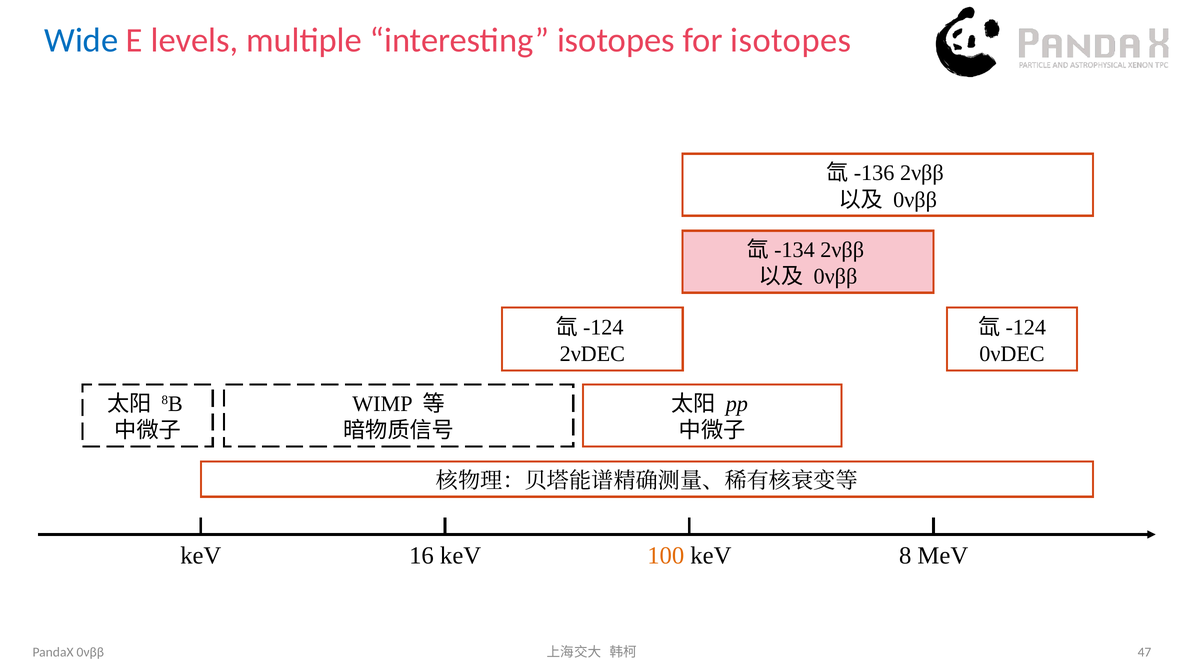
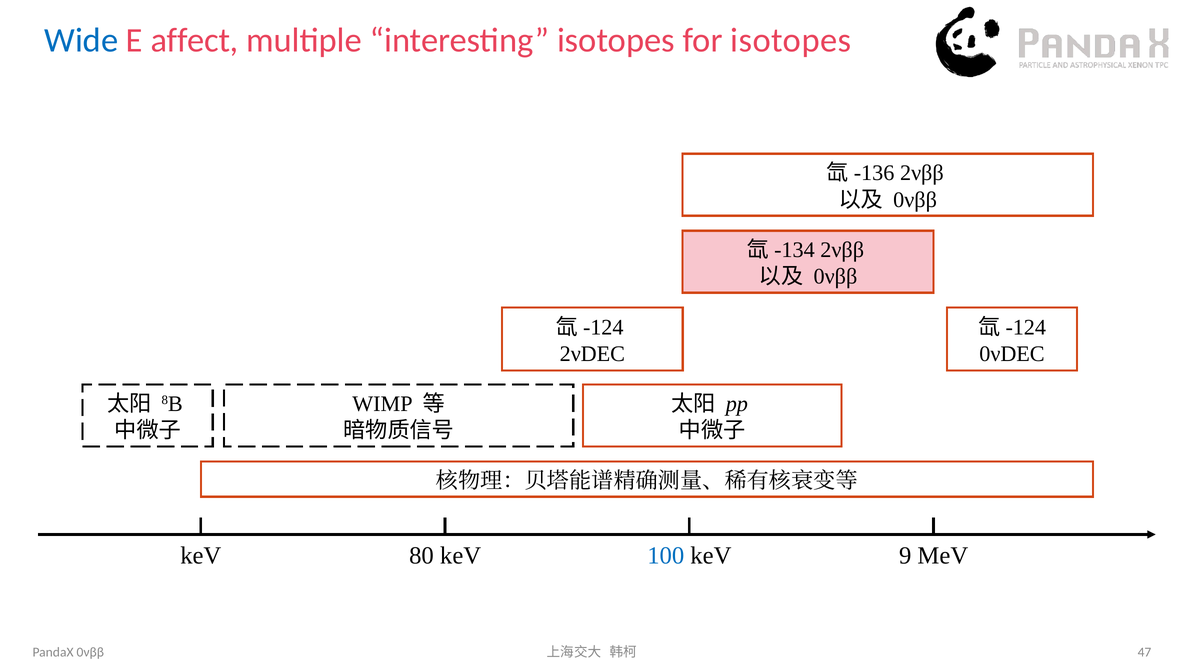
levels: levels -> affect
16: 16 -> 80
100 colour: orange -> blue
8: 8 -> 9
